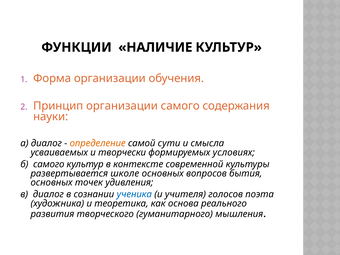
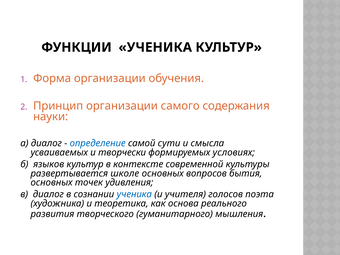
ФУНКЦИИ НАЛИЧИЕ: НАЛИЧИЕ -> УЧЕНИКА
определение colour: orange -> blue
б самого: самого -> языков
